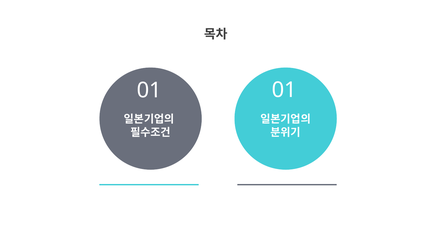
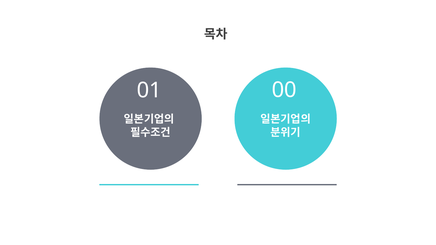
01 01: 01 -> 00
